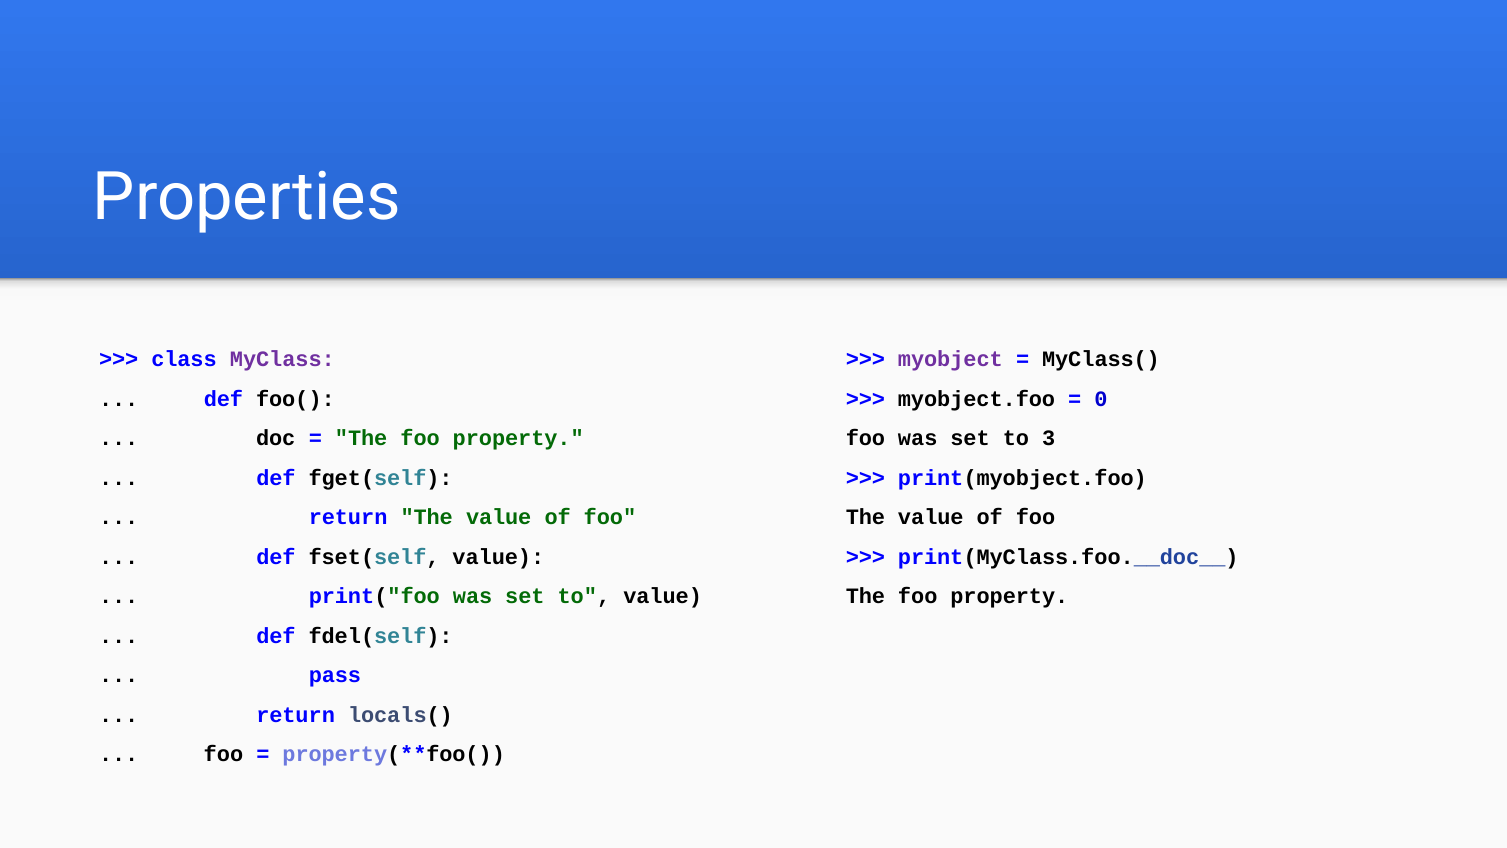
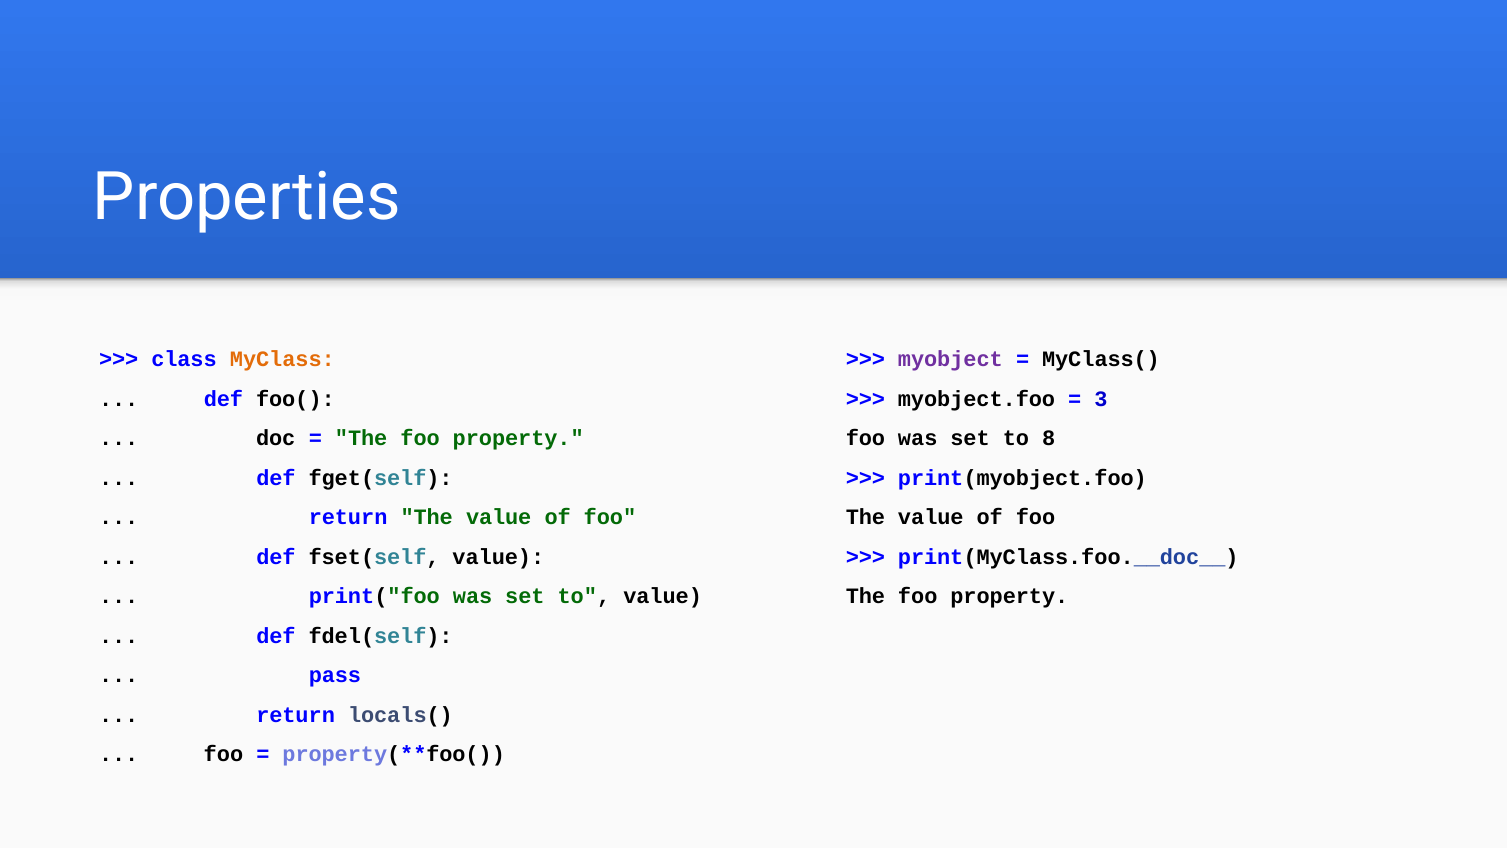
MyClass colour: purple -> orange
0: 0 -> 3
3: 3 -> 8
